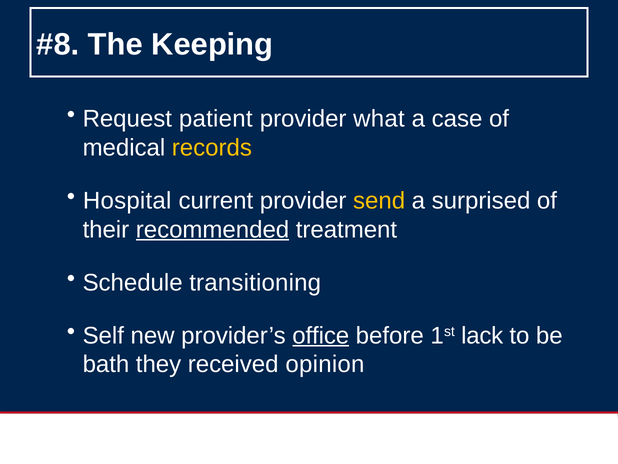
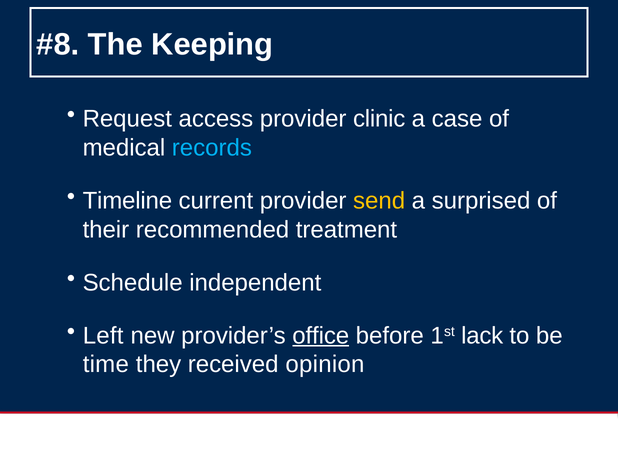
patient: patient -> access
what: what -> clinic
records colour: yellow -> light blue
Hospital: Hospital -> Timeline
recommended underline: present -> none
transitioning: transitioning -> independent
Self: Self -> Left
bath: bath -> time
